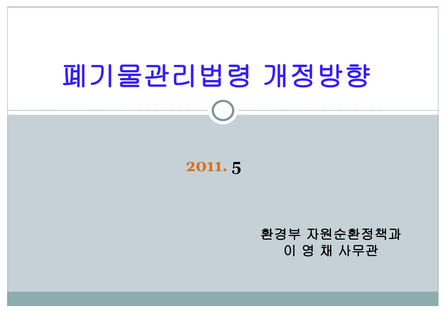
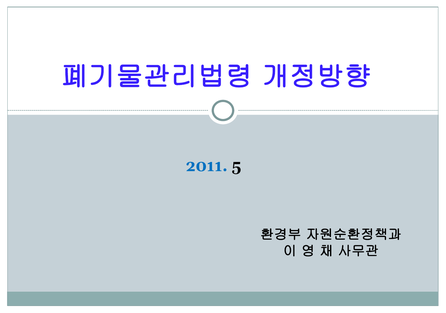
2011 colour: orange -> blue
